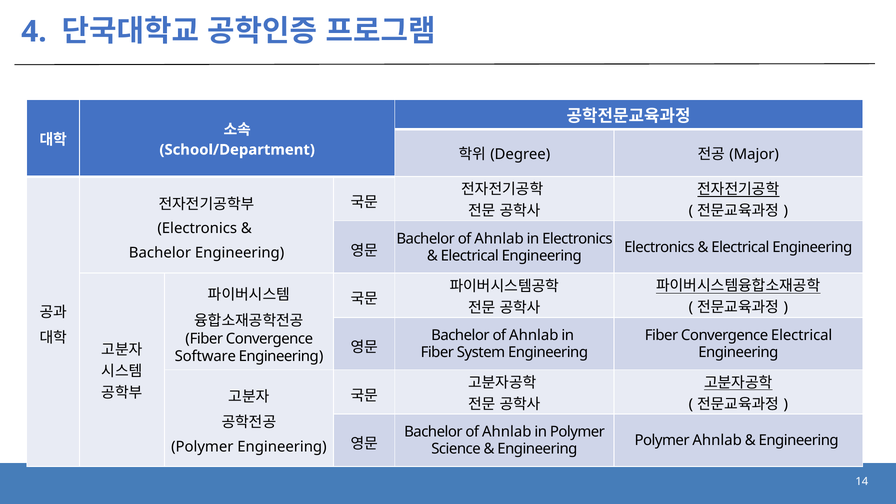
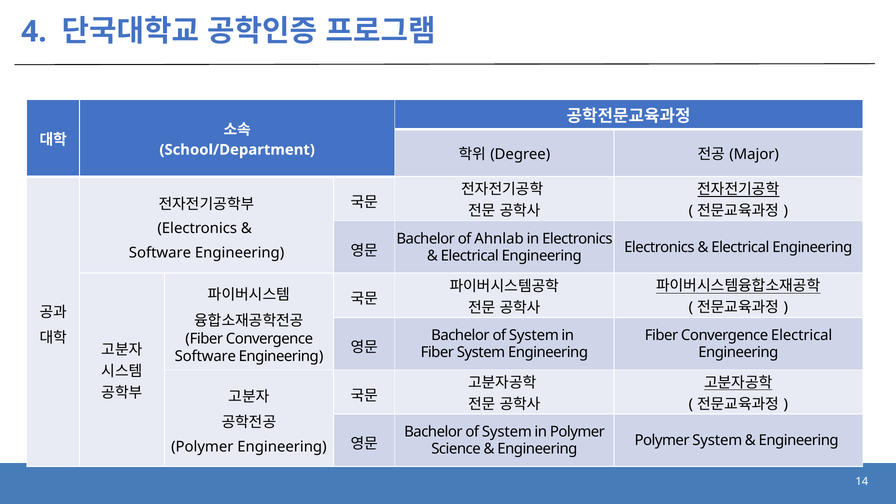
Bachelor at (160, 253): Bachelor -> Software
Ahnlab at (534, 335): Ahnlab -> System
Ahnlab at (507, 432): Ahnlab -> System
Polymer Ahnlab: Ahnlab -> System
